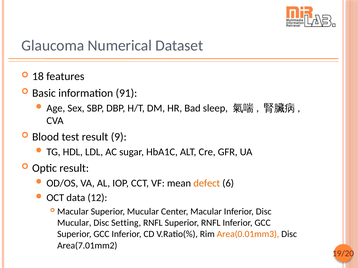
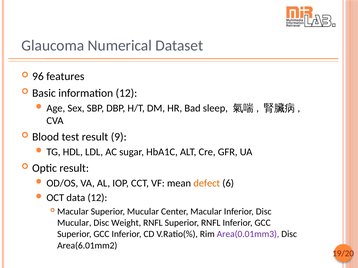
18: 18 -> 96
information 91: 91 -> 12
Setting: Setting -> Weight
Area(0.01mm3 colour: orange -> purple
Area(7.01mm2: Area(7.01mm2 -> Area(6.01mm2
